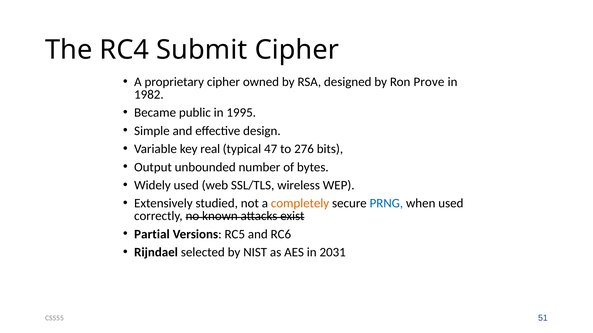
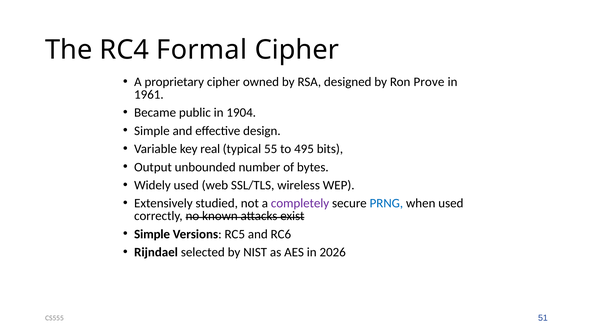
Submit: Submit -> Formal
1982: 1982 -> 1961
1995: 1995 -> 1904
47: 47 -> 55
276: 276 -> 495
completely colour: orange -> purple
Partial at (152, 234): Partial -> Simple
2031: 2031 -> 2026
